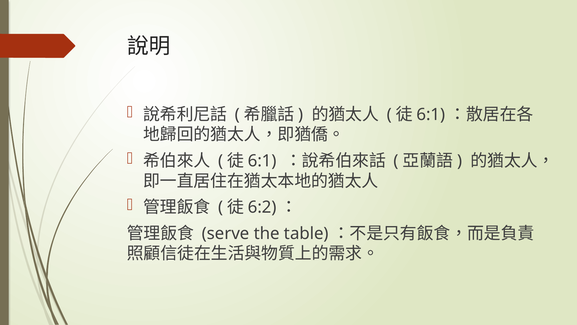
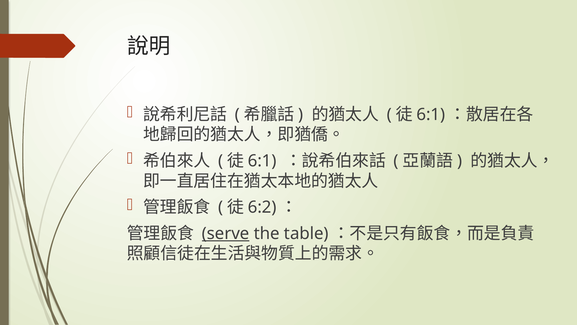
serve underline: none -> present
